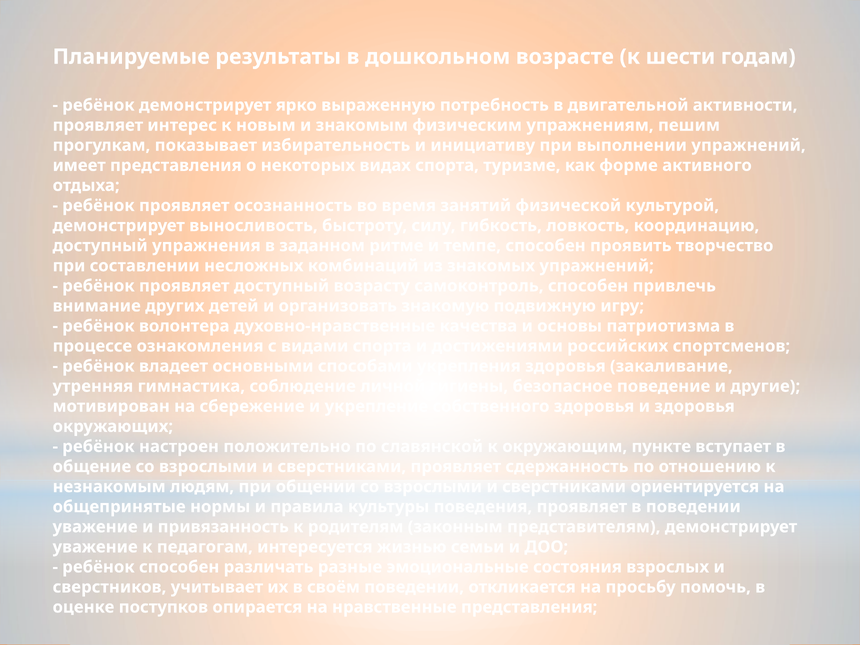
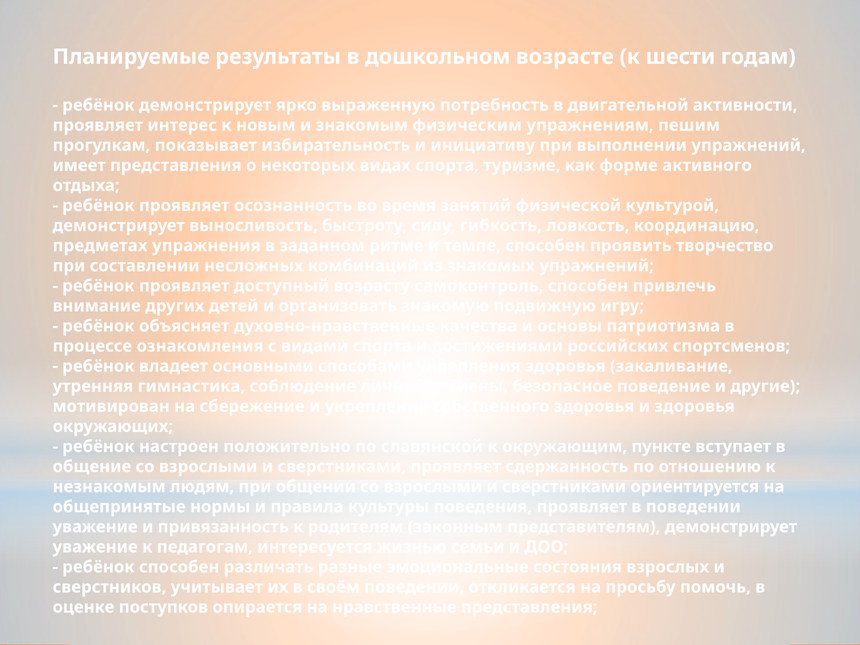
доступный at (100, 246): доступный -> предметах
волонтера: волонтера -> объясняет
